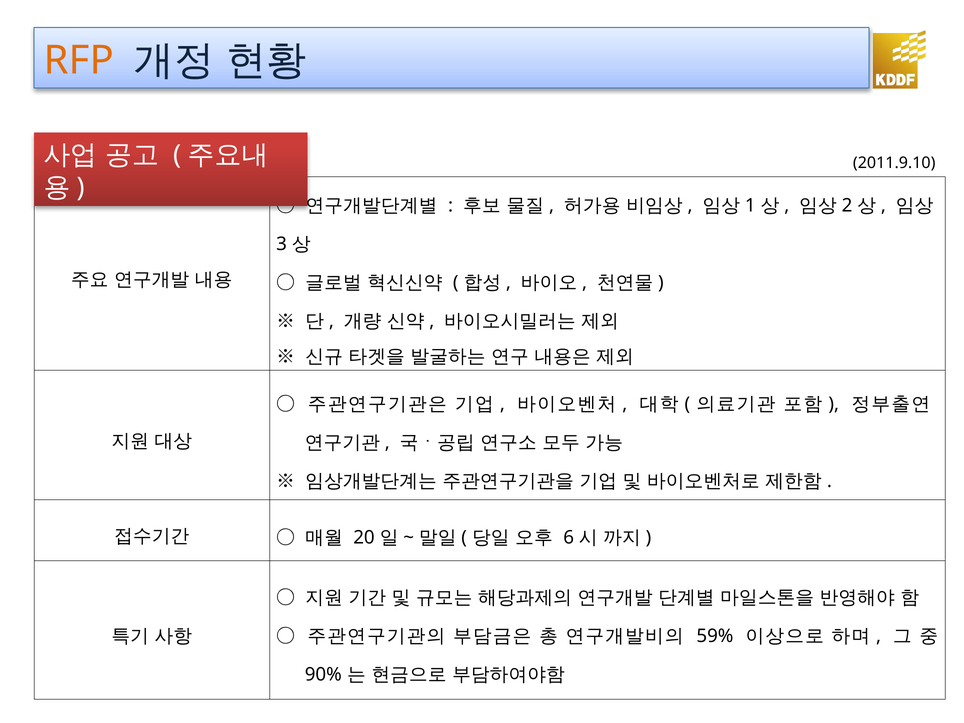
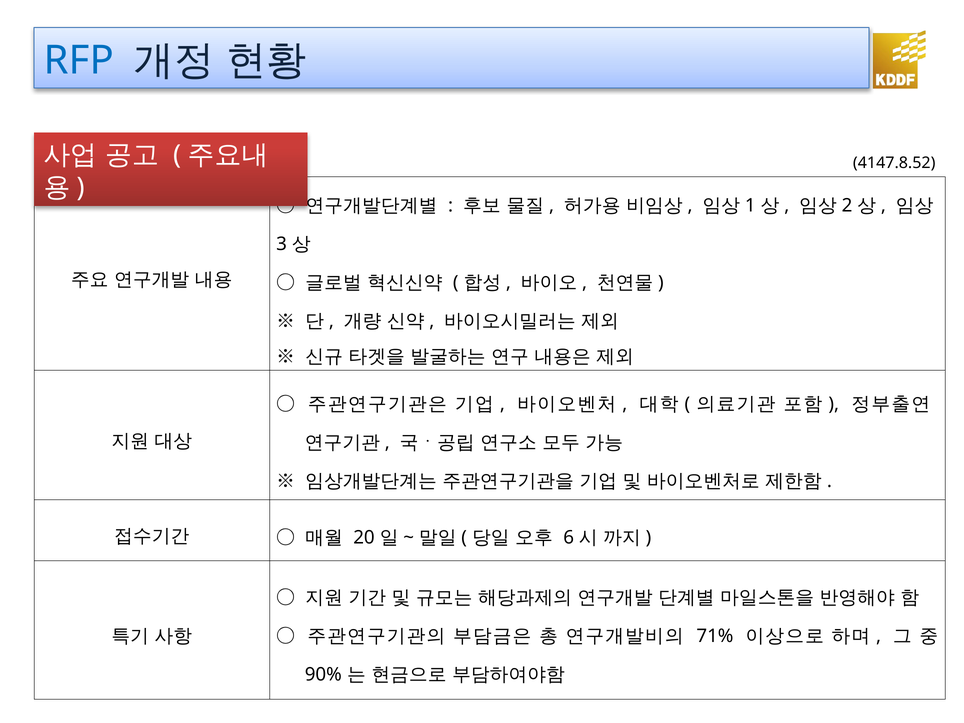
RFP colour: orange -> blue
2011.9.10: 2011.9.10 -> 4147.8.52
59%: 59% -> 71%
